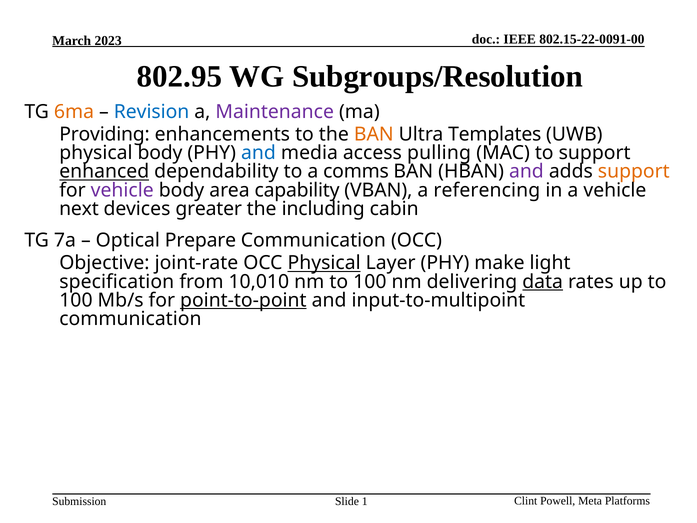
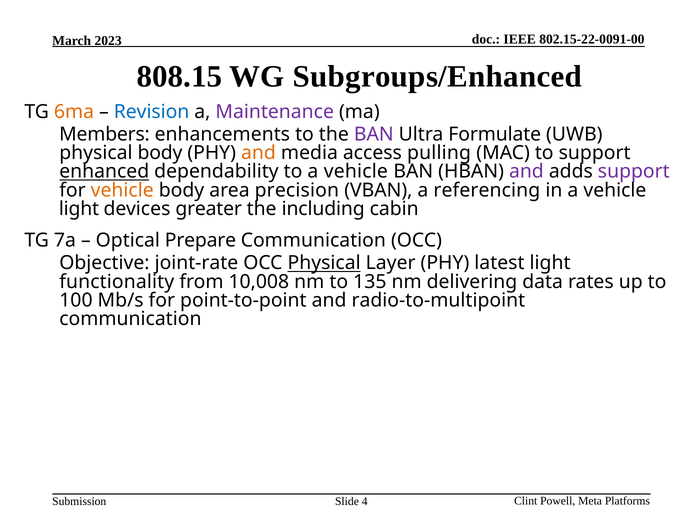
802.95: 802.95 -> 808.15
Subgroups/Resolution: Subgroups/Resolution -> Subgroups/Enhanced
Providing: Providing -> Members
BAN at (374, 134) colour: orange -> purple
Templates: Templates -> Formulate
and at (258, 153) colour: blue -> orange
to a comms: comms -> vehicle
support at (634, 171) colour: orange -> purple
vehicle at (122, 190) colour: purple -> orange
capability: capability -> precision
next at (79, 209): next -> light
make: make -> latest
specification: specification -> functionality
10,010: 10,010 -> 10,008
nm to 100: 100 -> 135
data underline: present -> none
point-to-point underline: present -> none
input-to-multipoint: input-to-multipoint -> radio-to-multipoint
1: 1 -> 4
